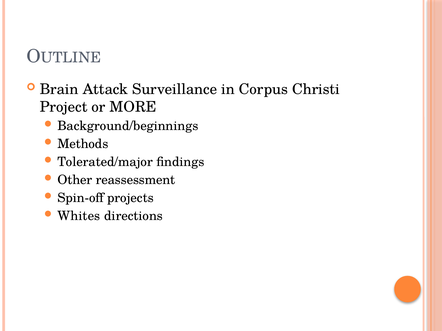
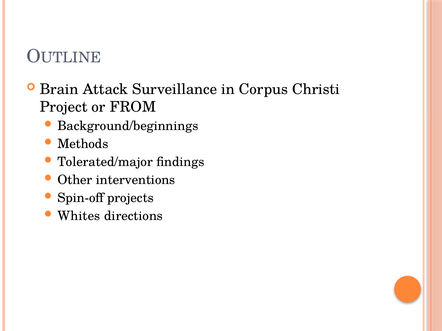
MORE: MORE -> FROM
reassessment: reassessment -> interventions
